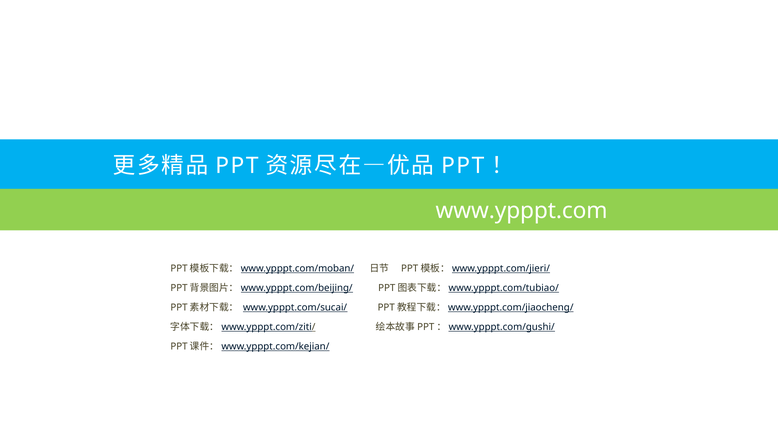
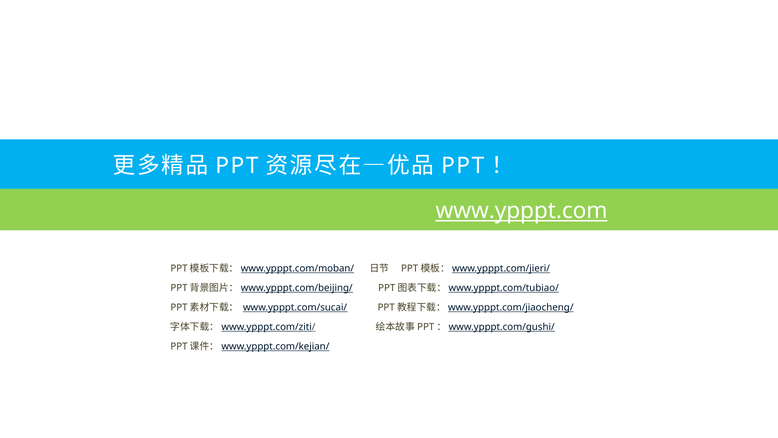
www.ypppt.com underline: none -> present
